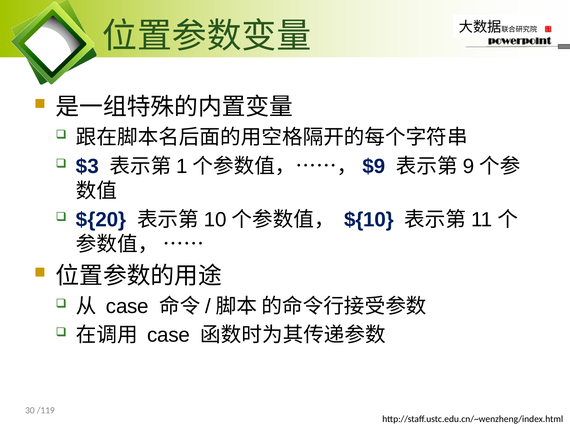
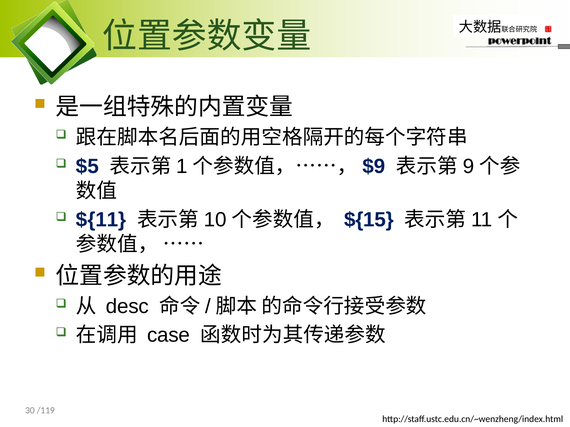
$3: $3 -> $5
${20: ${20 -> ${11
${10: ${10 -> ${15
case at (127, 307): case -> desc
